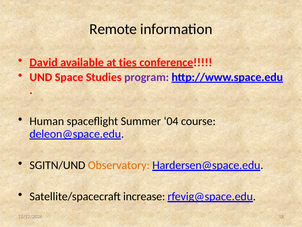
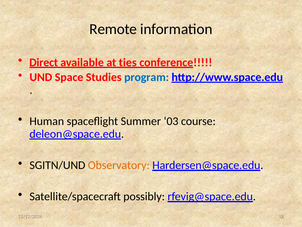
David: David -> Direct
program colour: purple -> blue
04: 04 -> 03
increase: increase -> possibly
